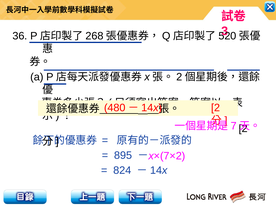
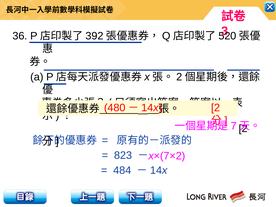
268: 268 -> 392
895: 895 -> 823
824: 824 -> 484
